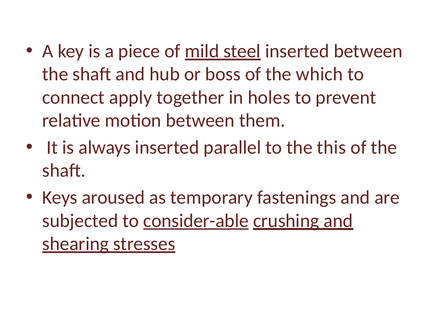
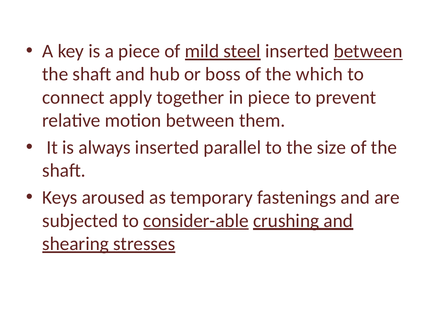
between at (368, 51) underline: none -> present
in holes: holes -> piece
this: this -> size
